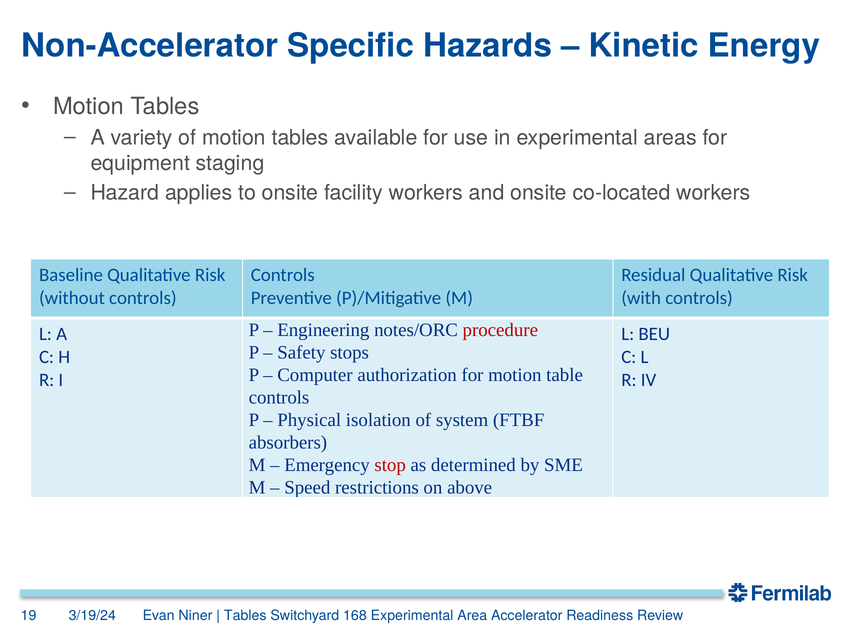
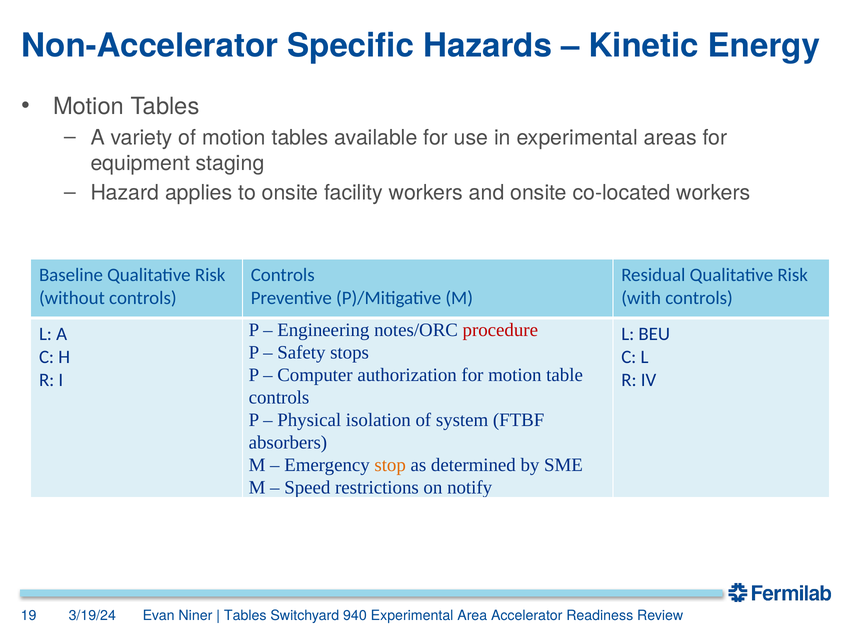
stop colour: red -> orange
above: above -> notify
168: 168 -> 940
